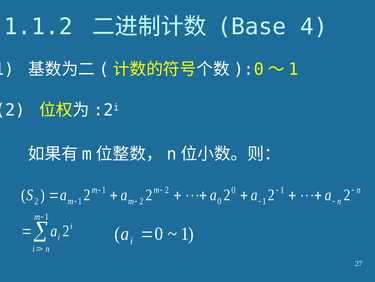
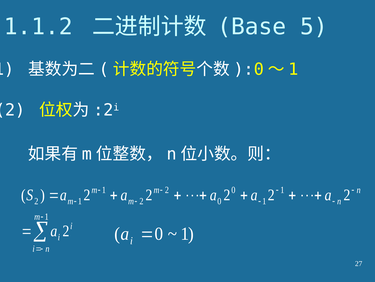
4: 4 -> 5
